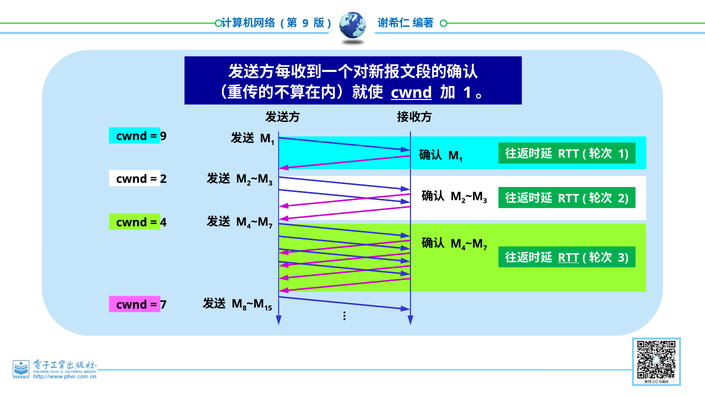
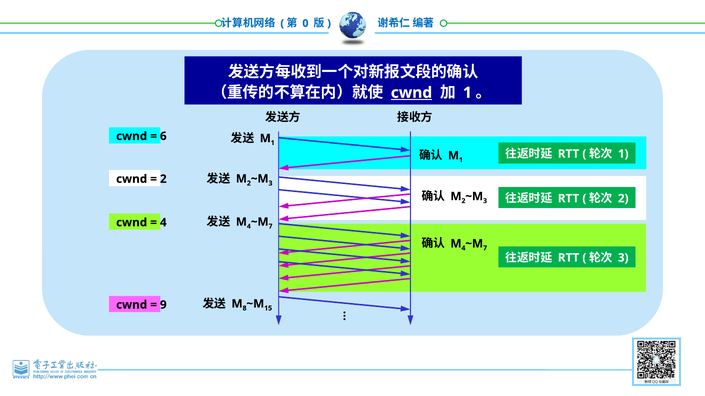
9 at (305, 23): 9 -> 0
9 at (163, 136): 9 -> 6
RTT at (568, 258) underline: present -> none
7 at (163, 305): 7 -> 9
